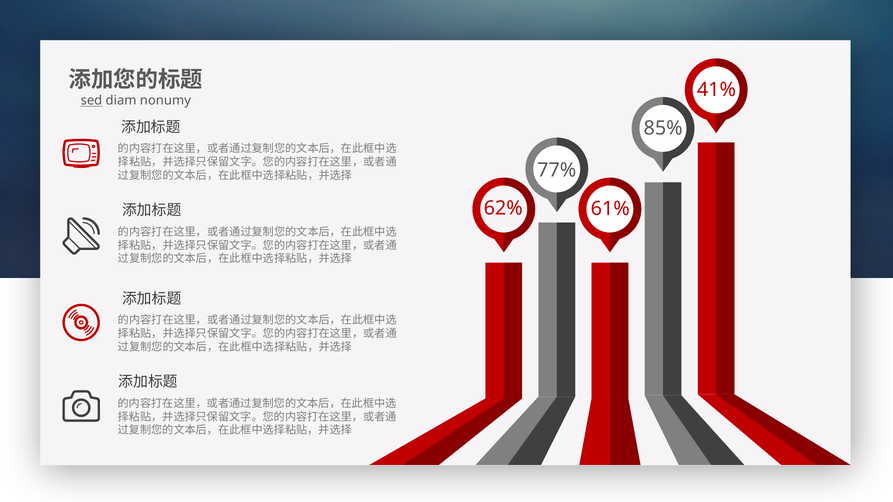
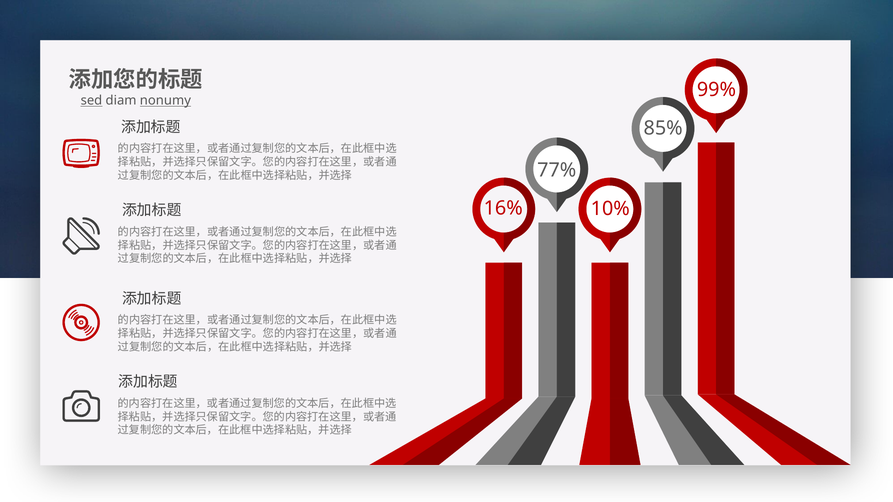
41%: 41% -> 99%
nonumy underline: none -> present
62%: 62% -> 16%
61%: 61% -> 10%
